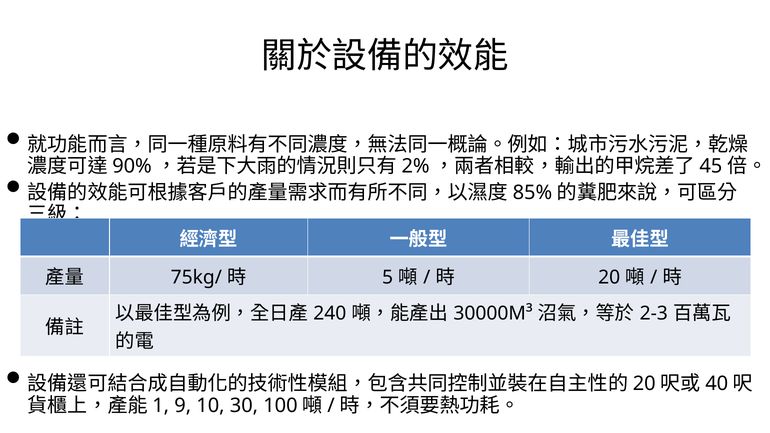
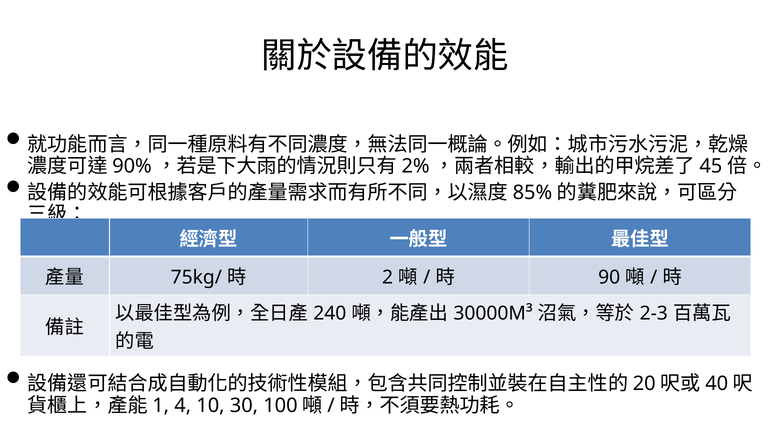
5: 5 -> 2
20 at (609, 278): 20 -> 90
9: 9 -> 4
